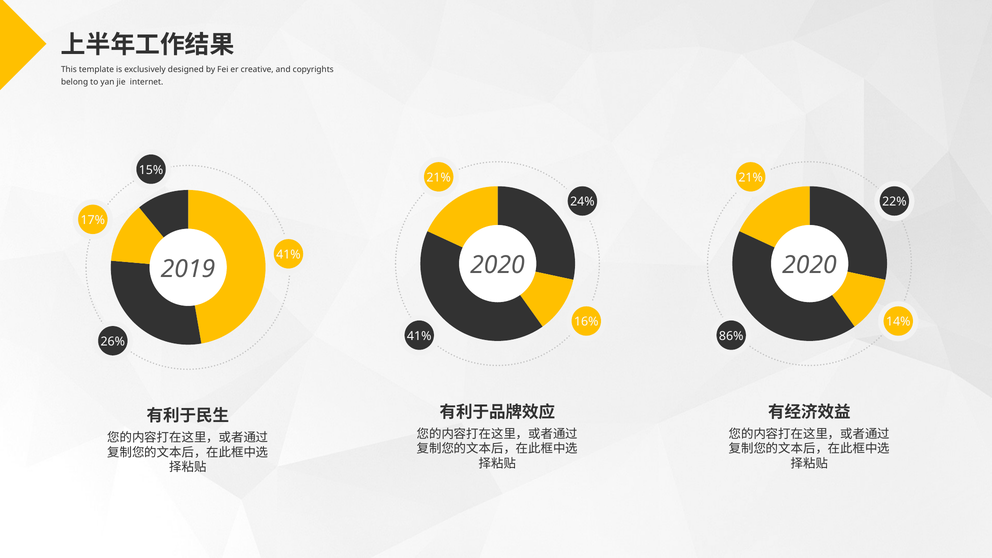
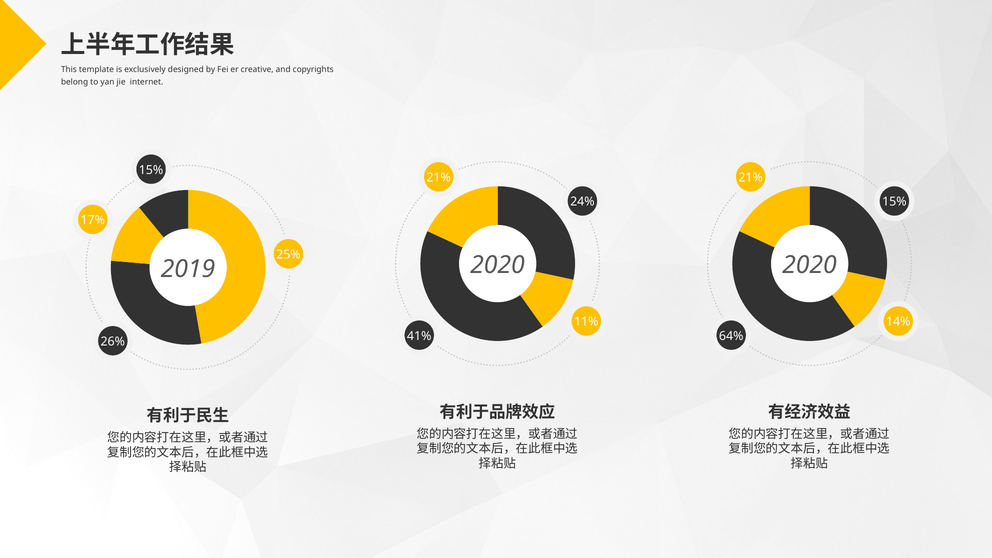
22% at (894, 202): 22% -> 15%
41% at (288, 255): 41% -> 25%
16%: 16% -> 11%
86%: 86% -> 64%
